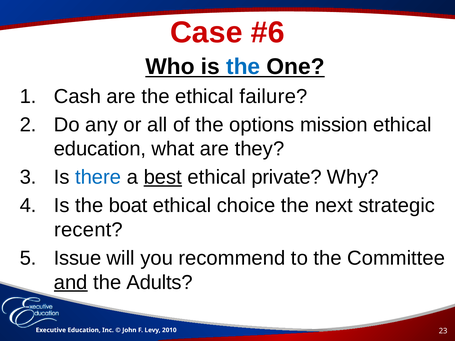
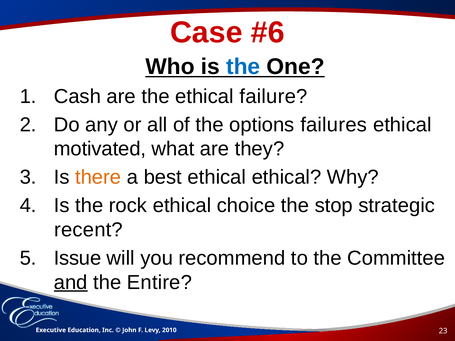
mission: mission -> failures
education at (100, 149): education -> motivated
there colour: blue -> orange
best underline: present -> none
ethical private: private -> ethical
boat: boat -> rock
next: next -> stop
Adults: Adults -> Entire
